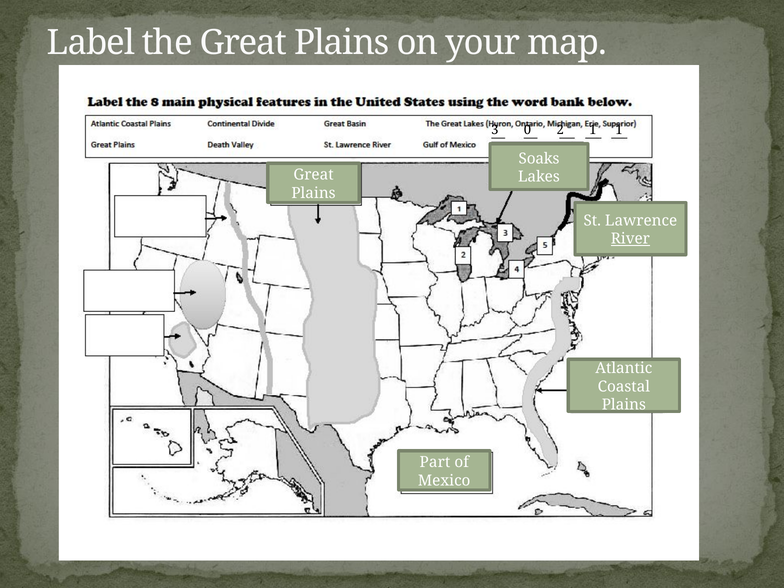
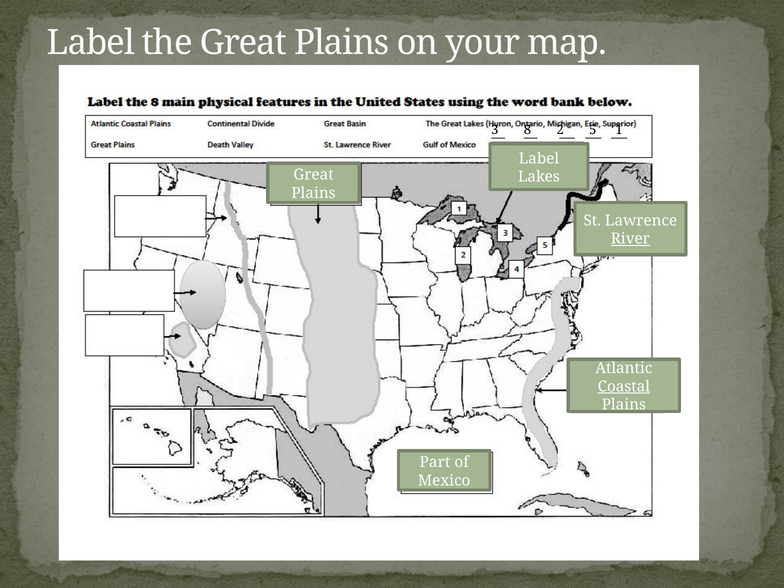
0: 0 -> 8
2 1: 1 -> 5
Soaks at (539, 158): Soaks -> Label
Coastal underline: none -> present
